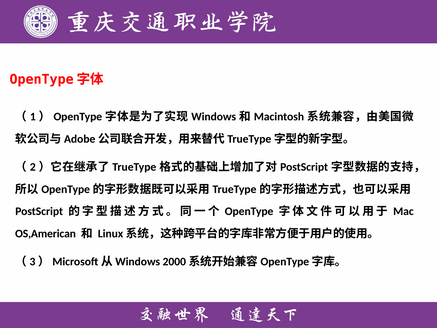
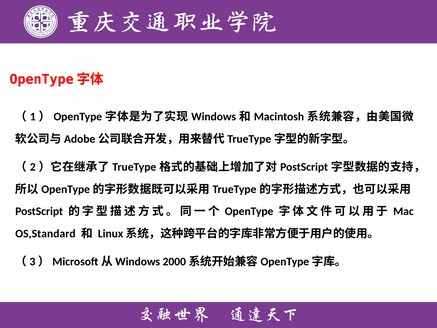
OS,American: OS,American -> OS,Standard
